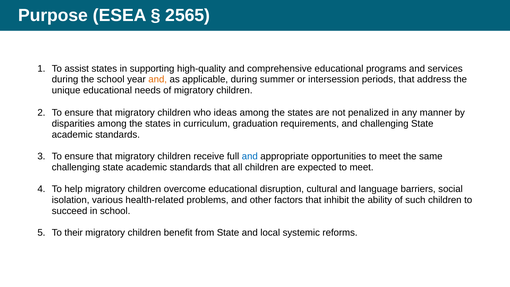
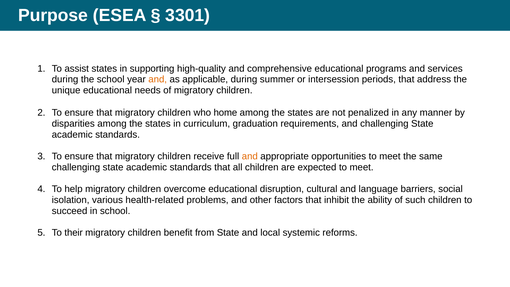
2565: 2565 -> 3301
ideas: ideas -> home
and at (250, 156) colour: blue -> orange
